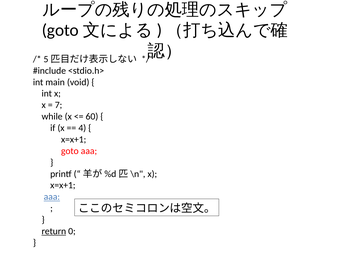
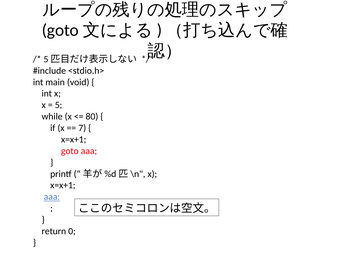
7: 7 -> 5
60: 60 -> 80
4: 4 -> 7
return underline: present -> none
